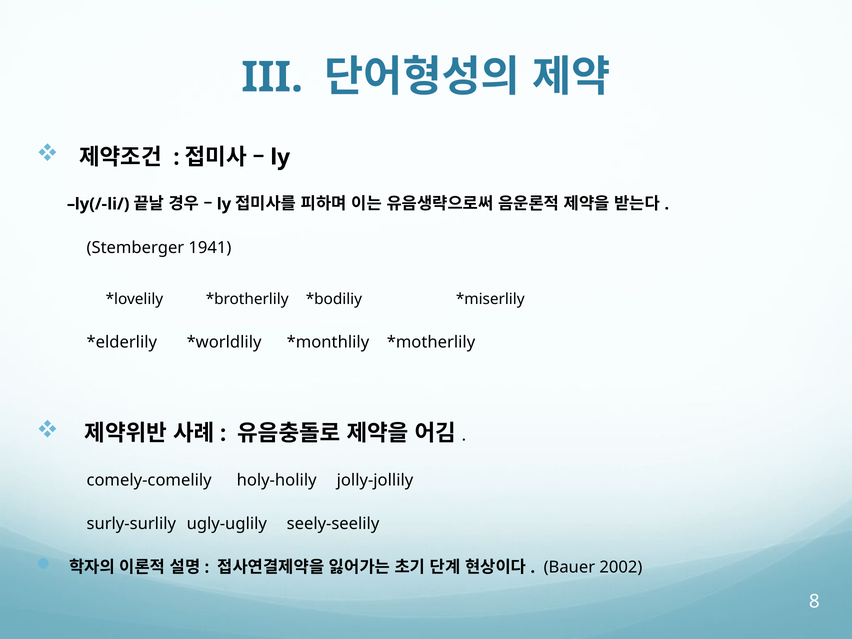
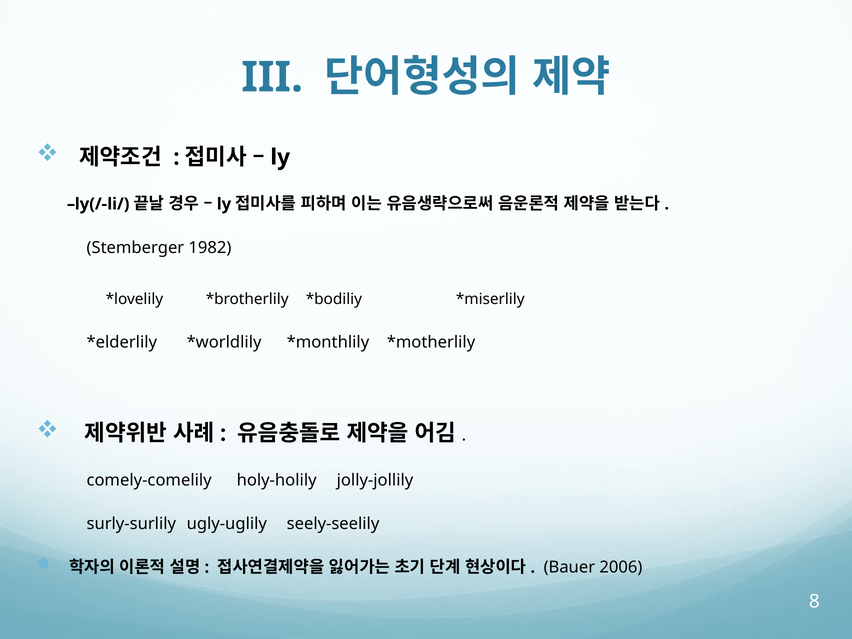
1941: 1941 -> 1982
2002: 2002 -> 2006
